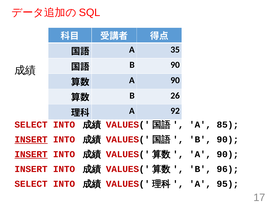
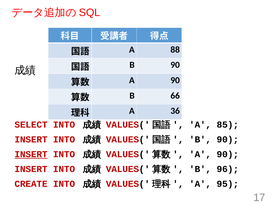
35: 35 -> 88
26: 26 -> 66
92: 92 -> 36
INSERT at (31, 140) underline: present -> none
SELECT at (31, 184): SELECT -> CREATE
